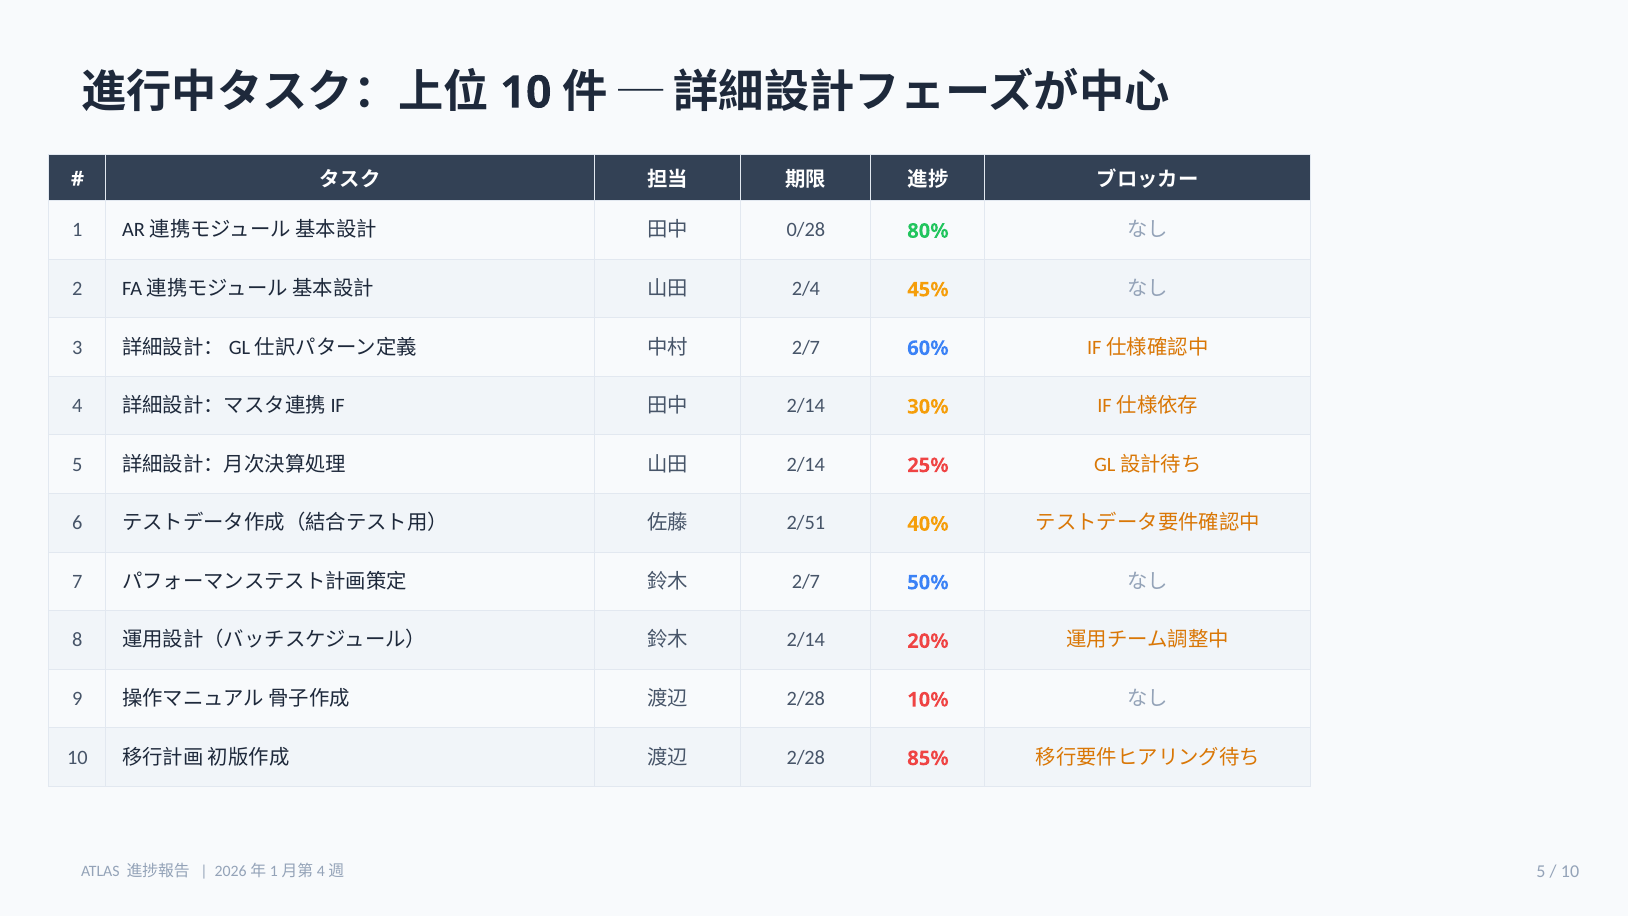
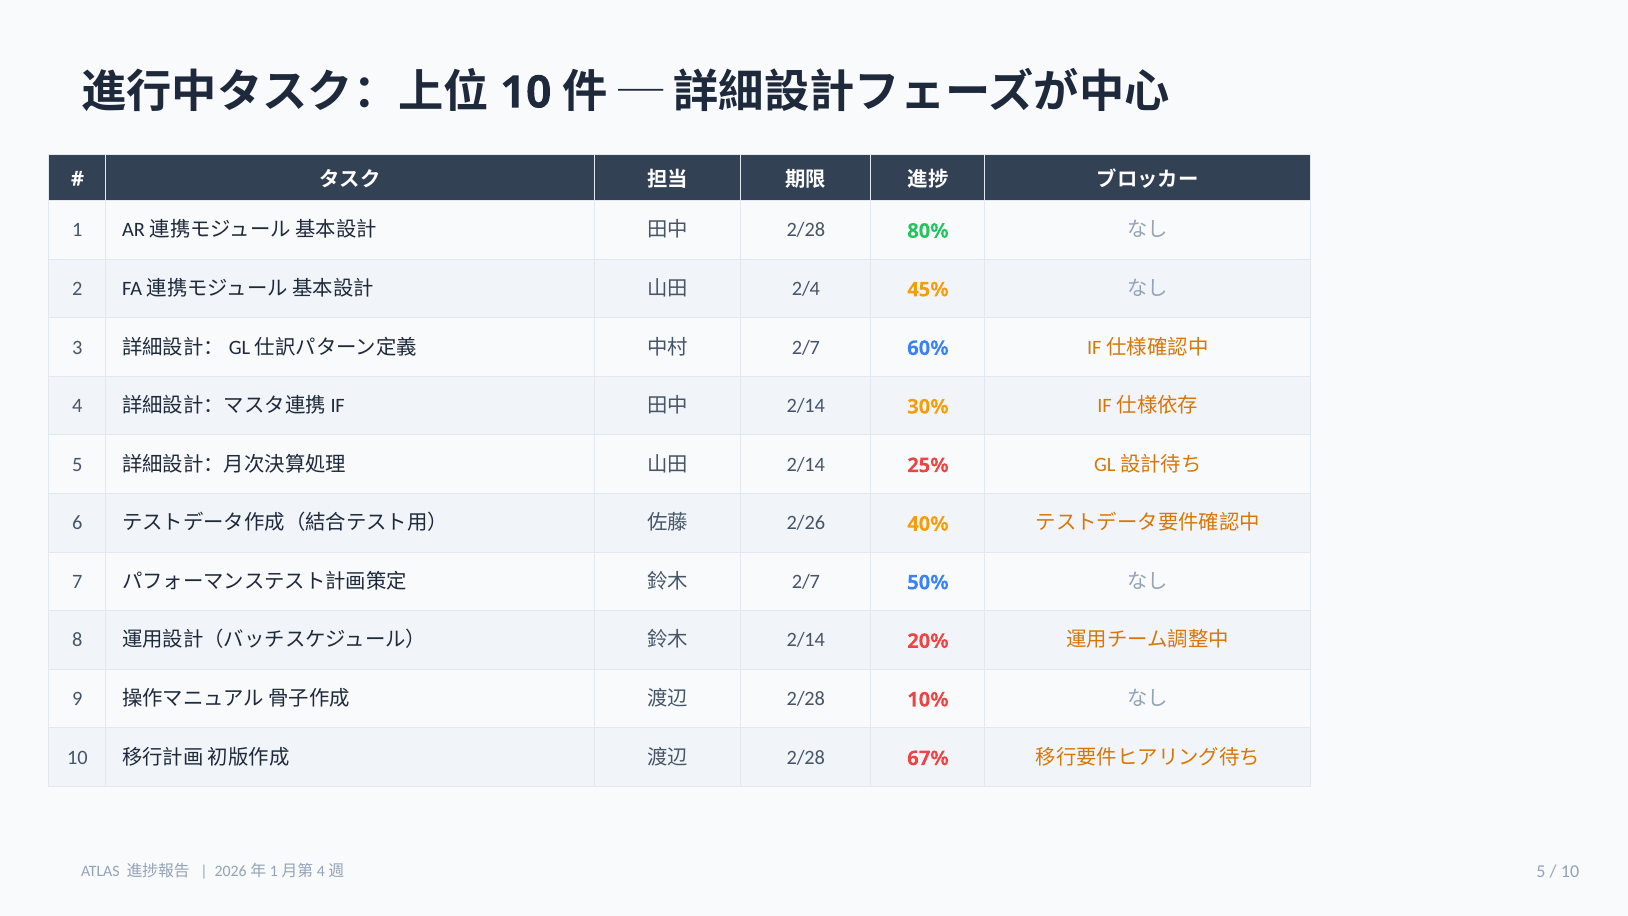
0/28 at (806, 230): 0/28 -> 2/28
2/51: 2/51 -> 2/26
85%: 85% -> 67%
